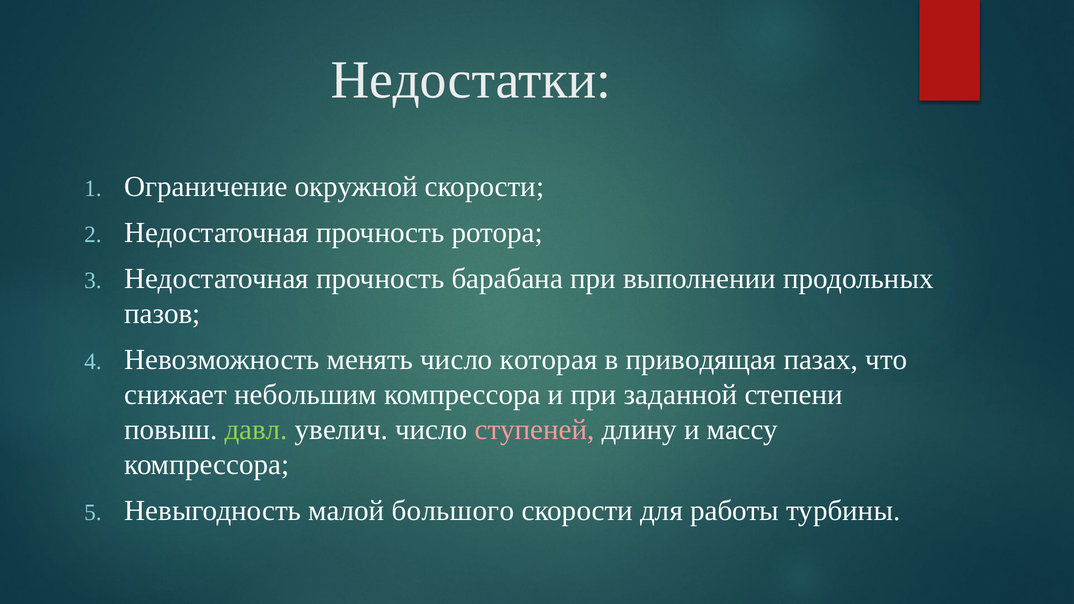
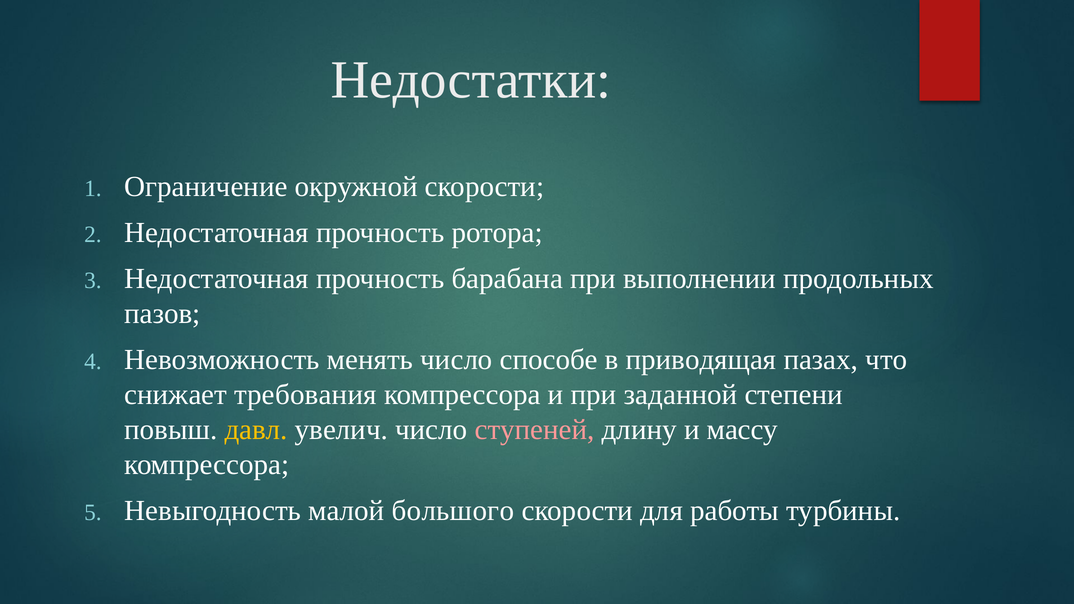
которая: которая -> способе
небольшим: небольшим -> требования
давл colour: light green -> yellow
